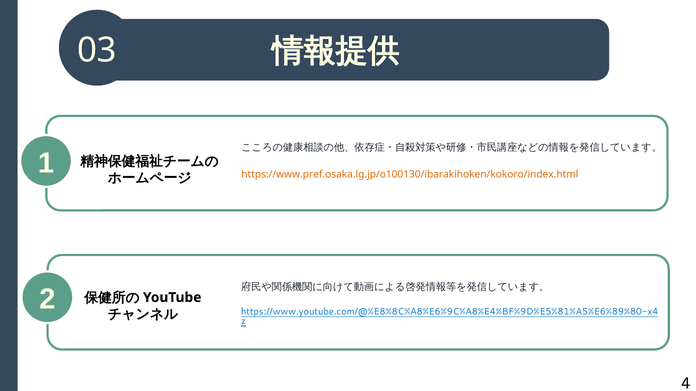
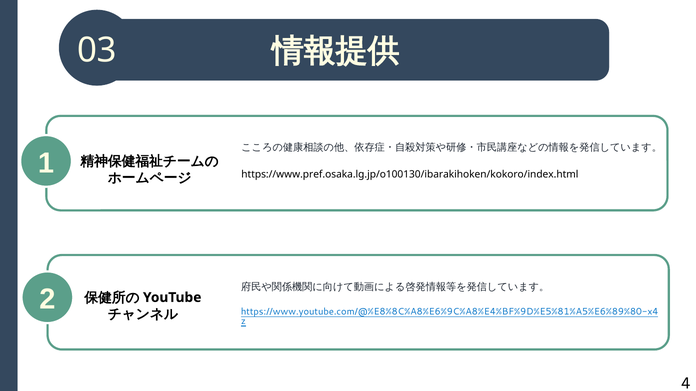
https://www.pref.osaka.lg.jp/o100130/ibarakihoken/kokoro/index.html colour: orange -> black
